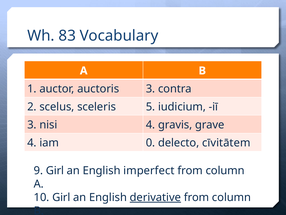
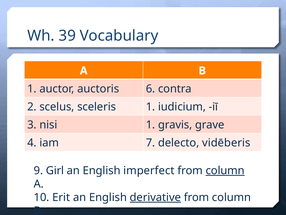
83: 83 -> 39
auctoris 3: 3 -> 6
sceleris 5: 5 -> 1
nisi 4: 4 -> 1
0: 0 -> 7
cīvitātem: cīvitātem -> vidēberis
column at (225, 170) underline: none -> present
10 Girl: Girl -> Erit
